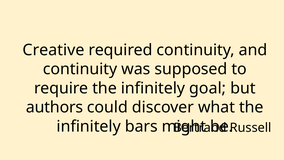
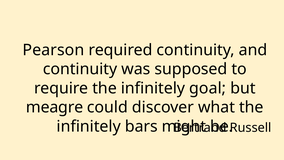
Creative: Creative -> Pearson
authors: authors -> meagre
